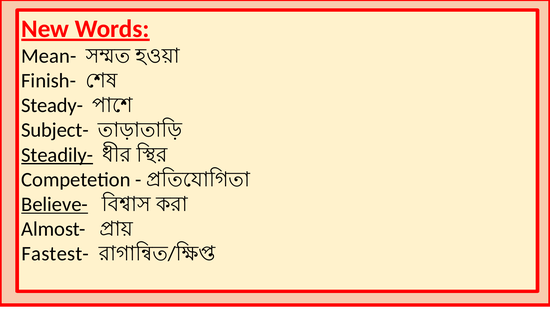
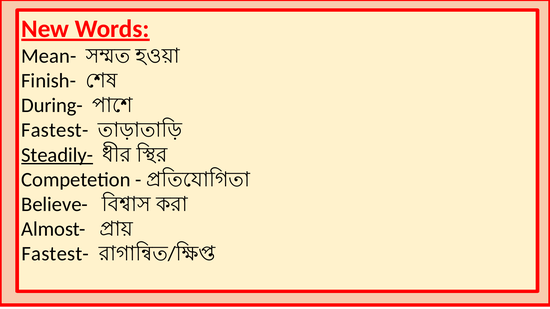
Steady-: Steady- -> During-
Subject- at (55, 130): Subject- -> Fastest-
Believe- underline: present -> none
